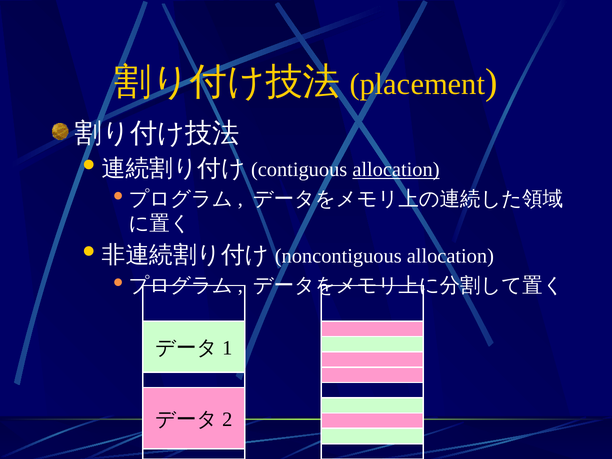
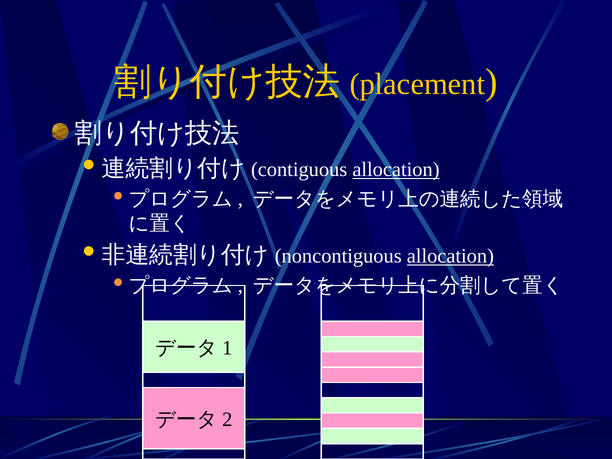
allocation at (450, 256) underline: none -> present
